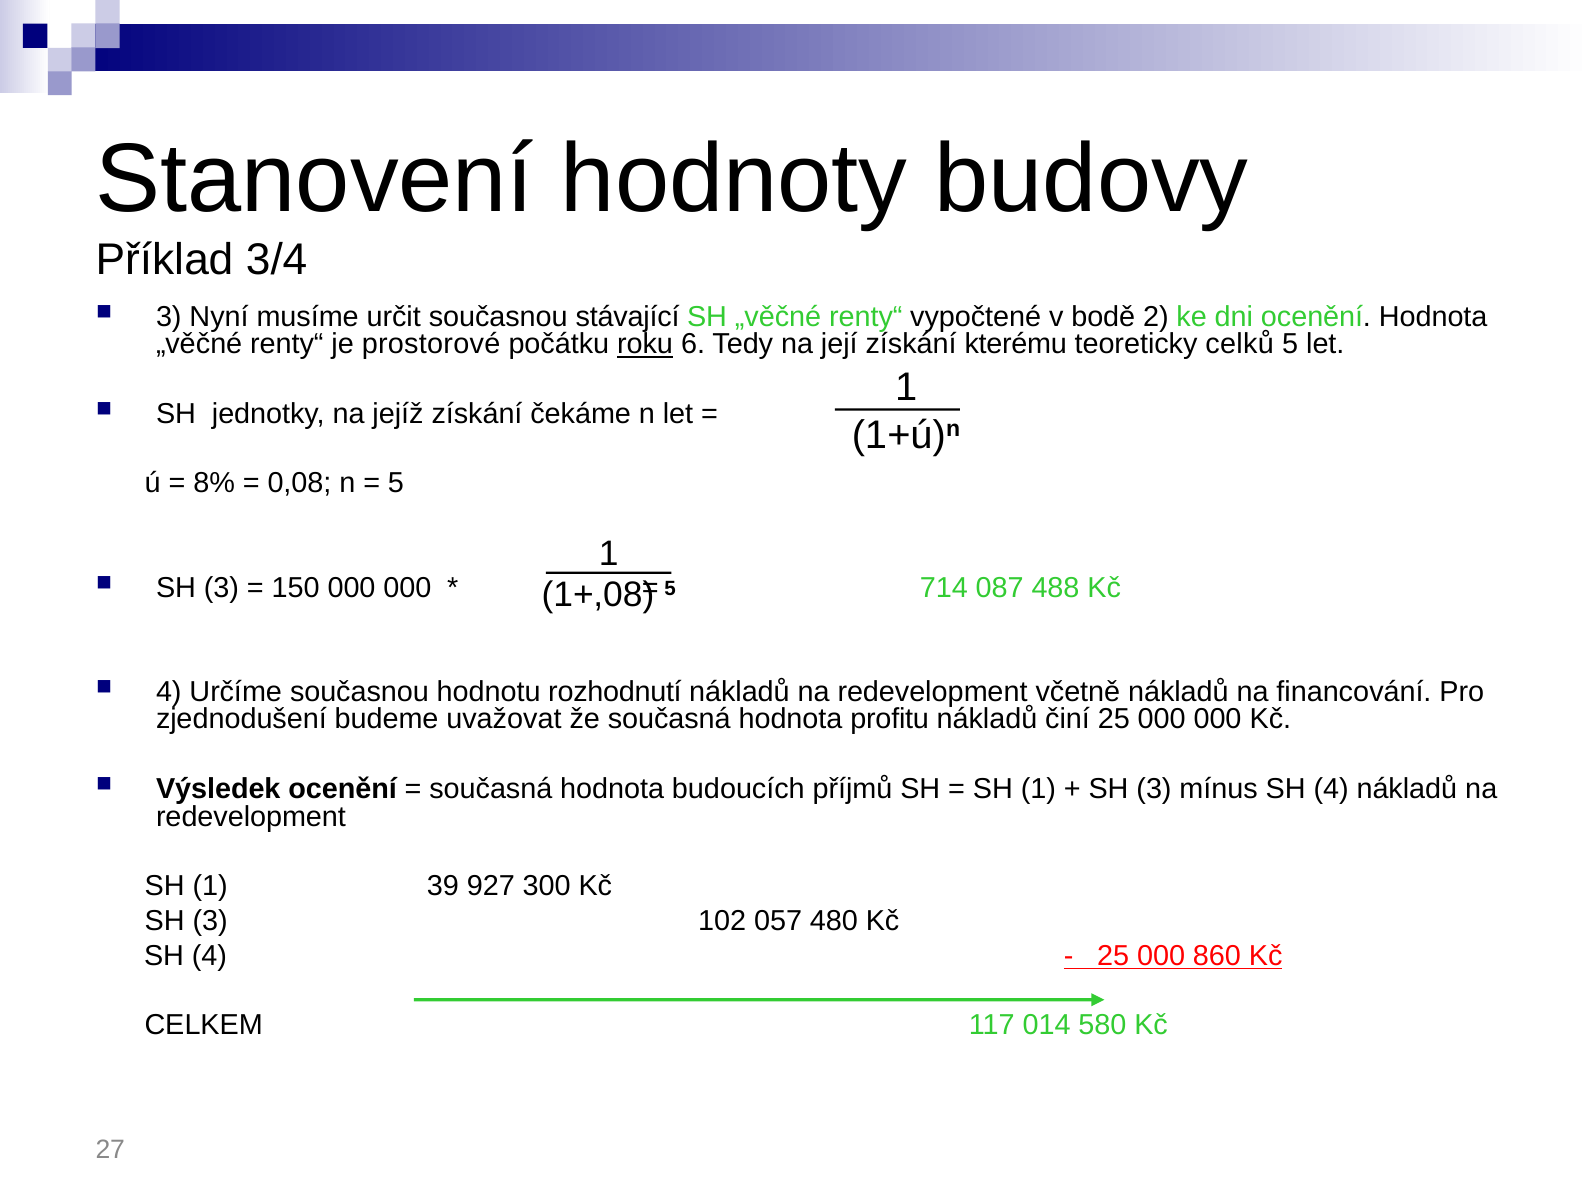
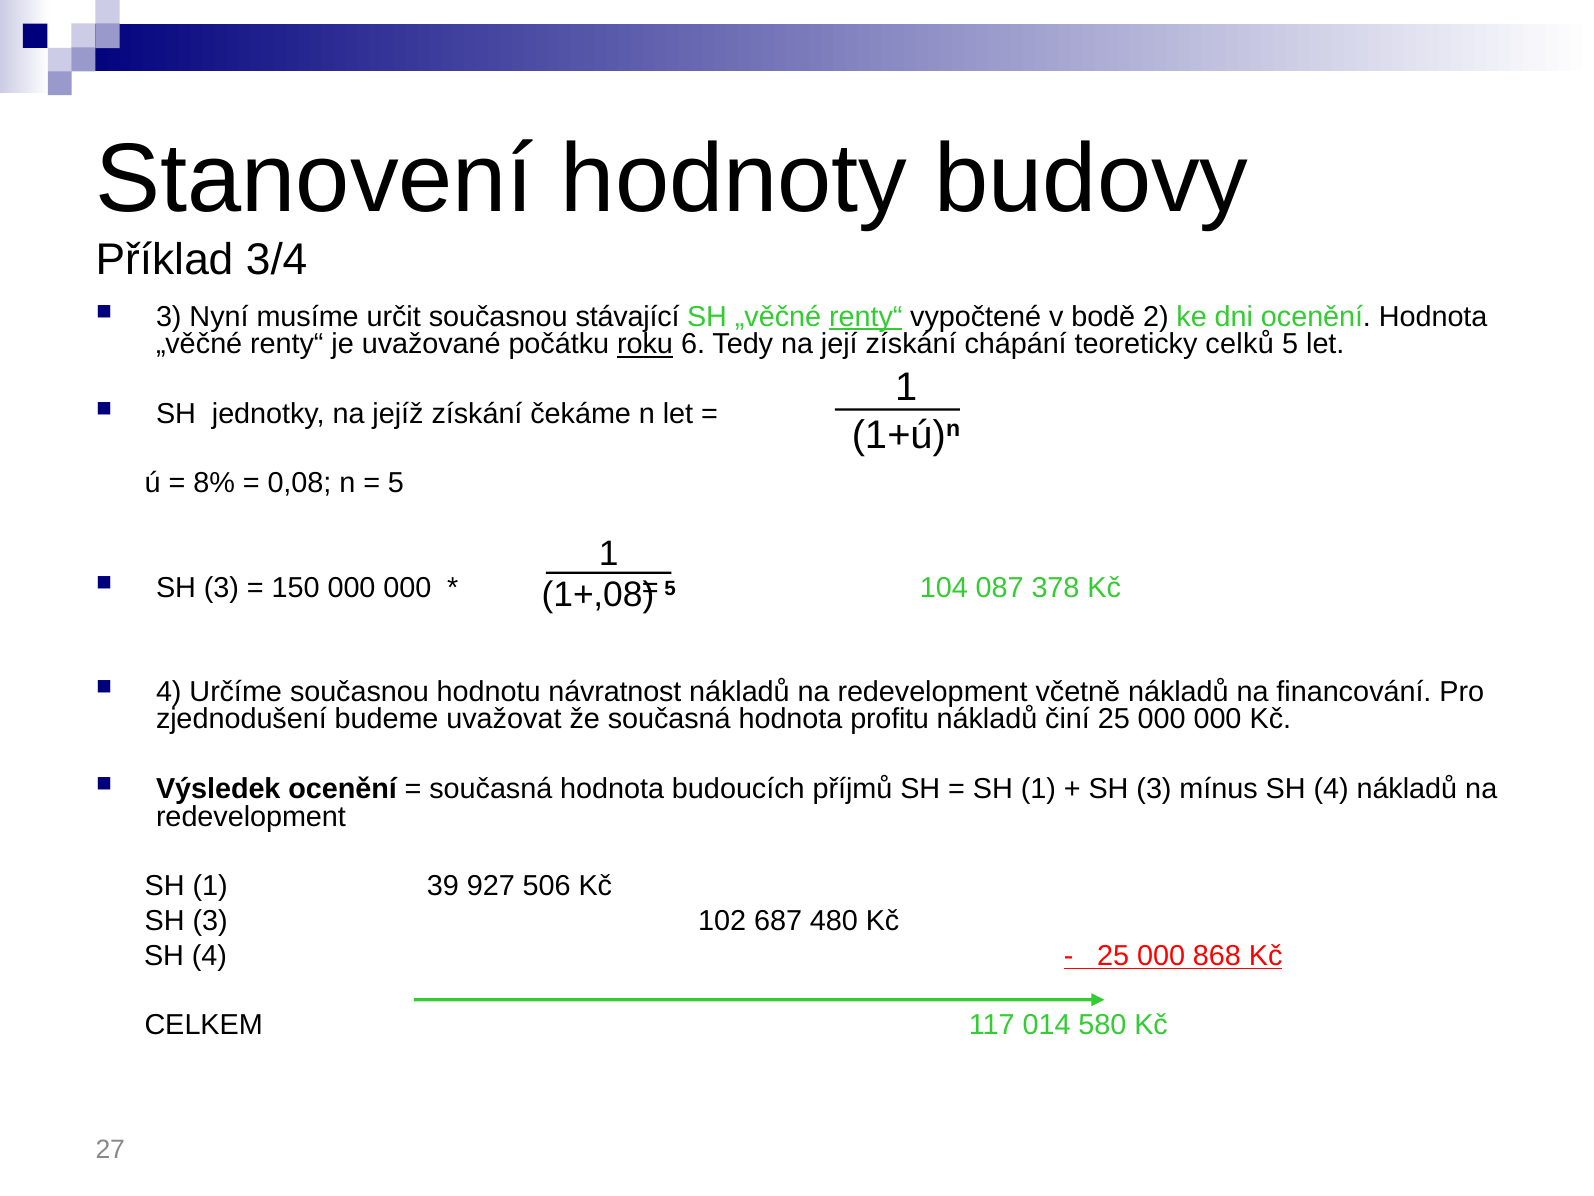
renty“ at (866, 316) underline: none -> present
prostorové: prostorové -> uvažované
kterému: kterému -> chápání
714: 714 -> 104
488: 488 -> 378
rozhodnutí: rozhodnutí -> návratnost
300: 300 -> 506
057: 057 -> 687
860: 860 -> 868
